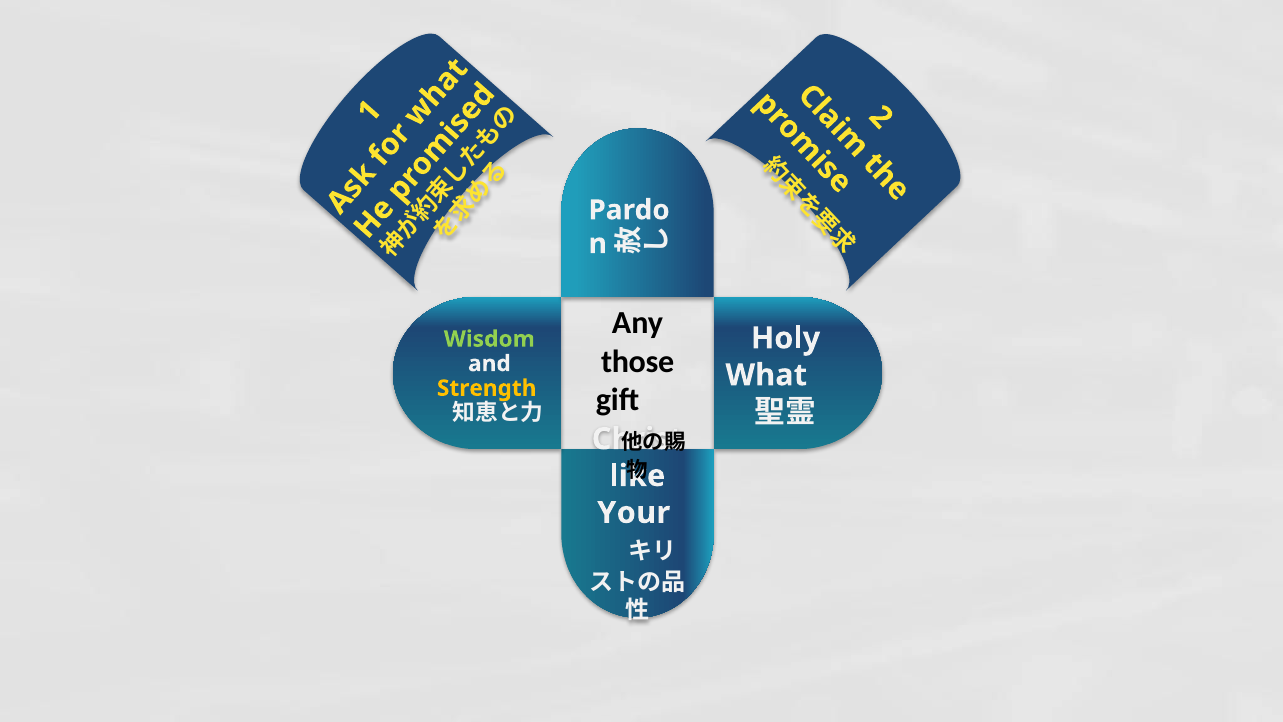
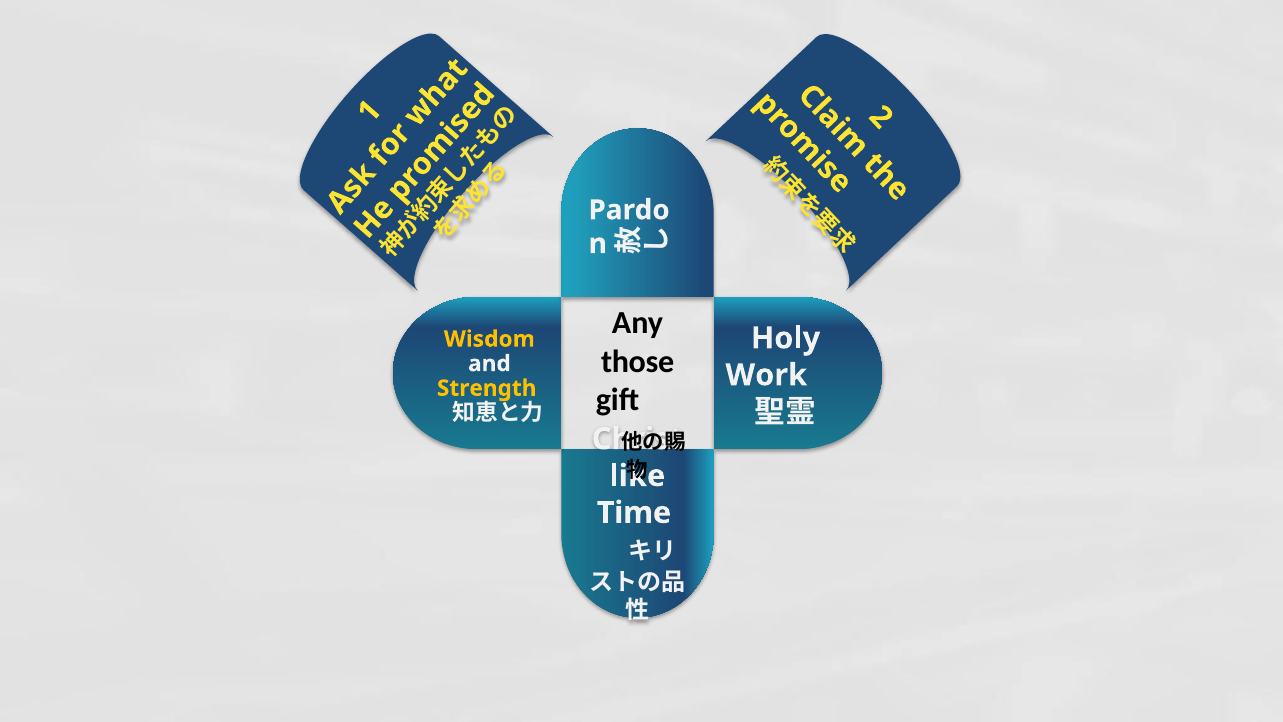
Wisdom colour: light green -> yellow
What: What -> Work
Your: Your -> Time
